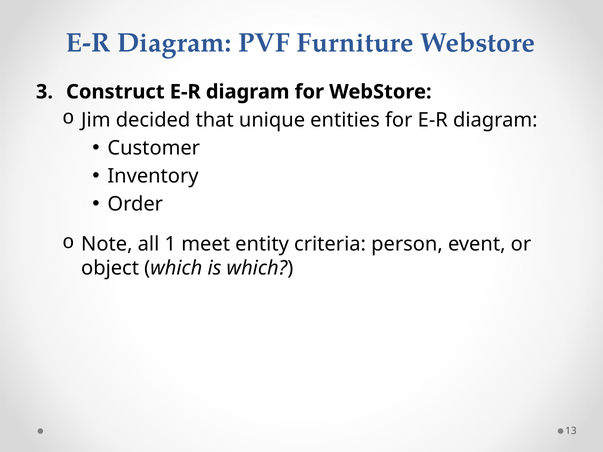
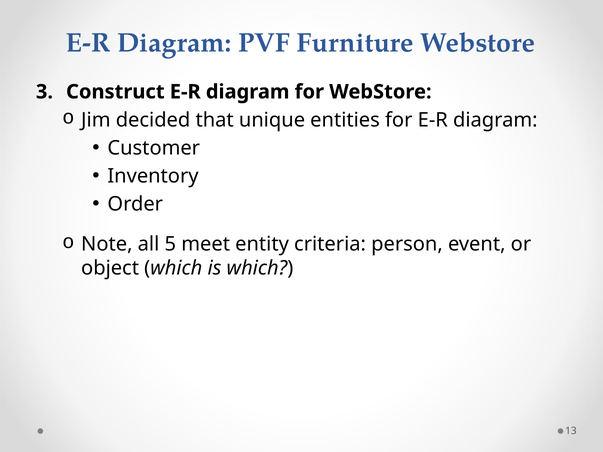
1: 1 -> 5
